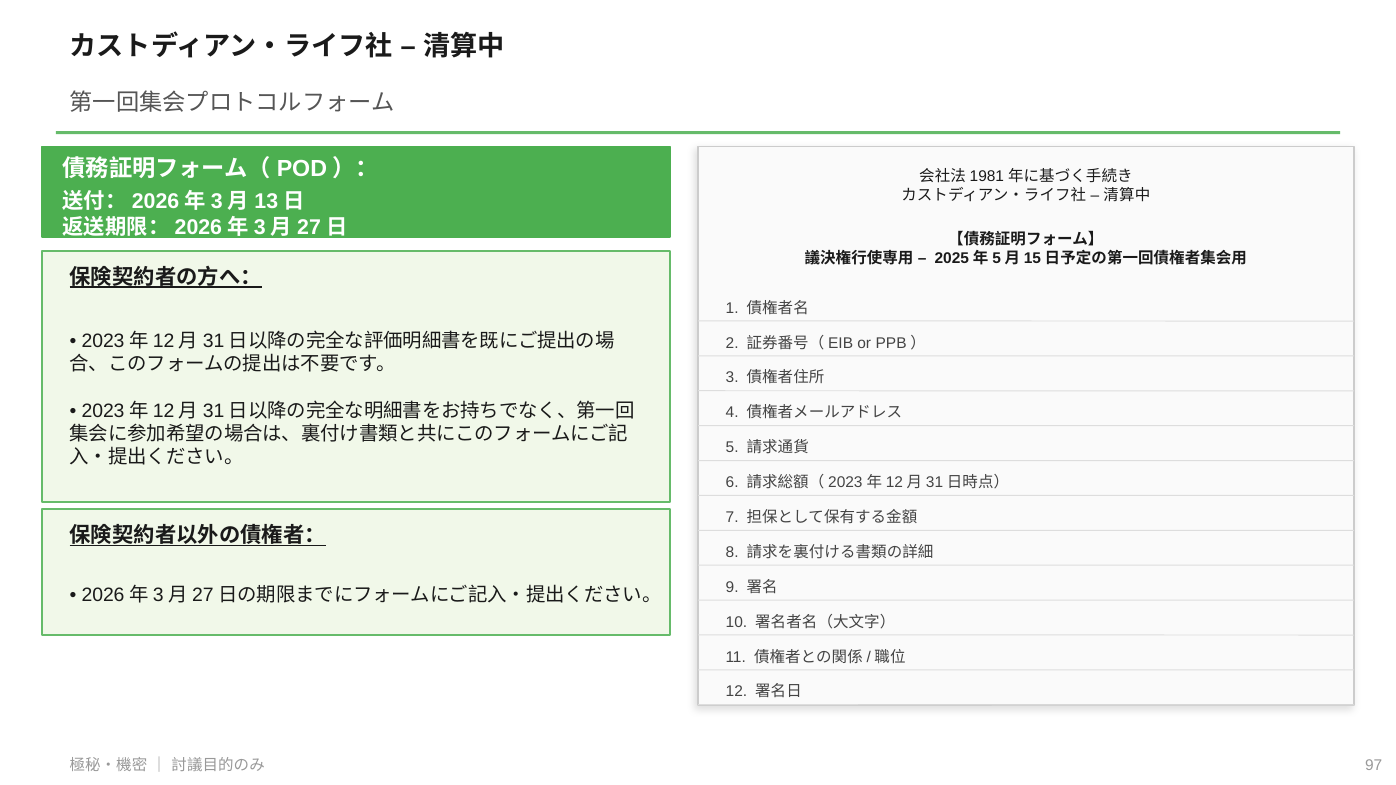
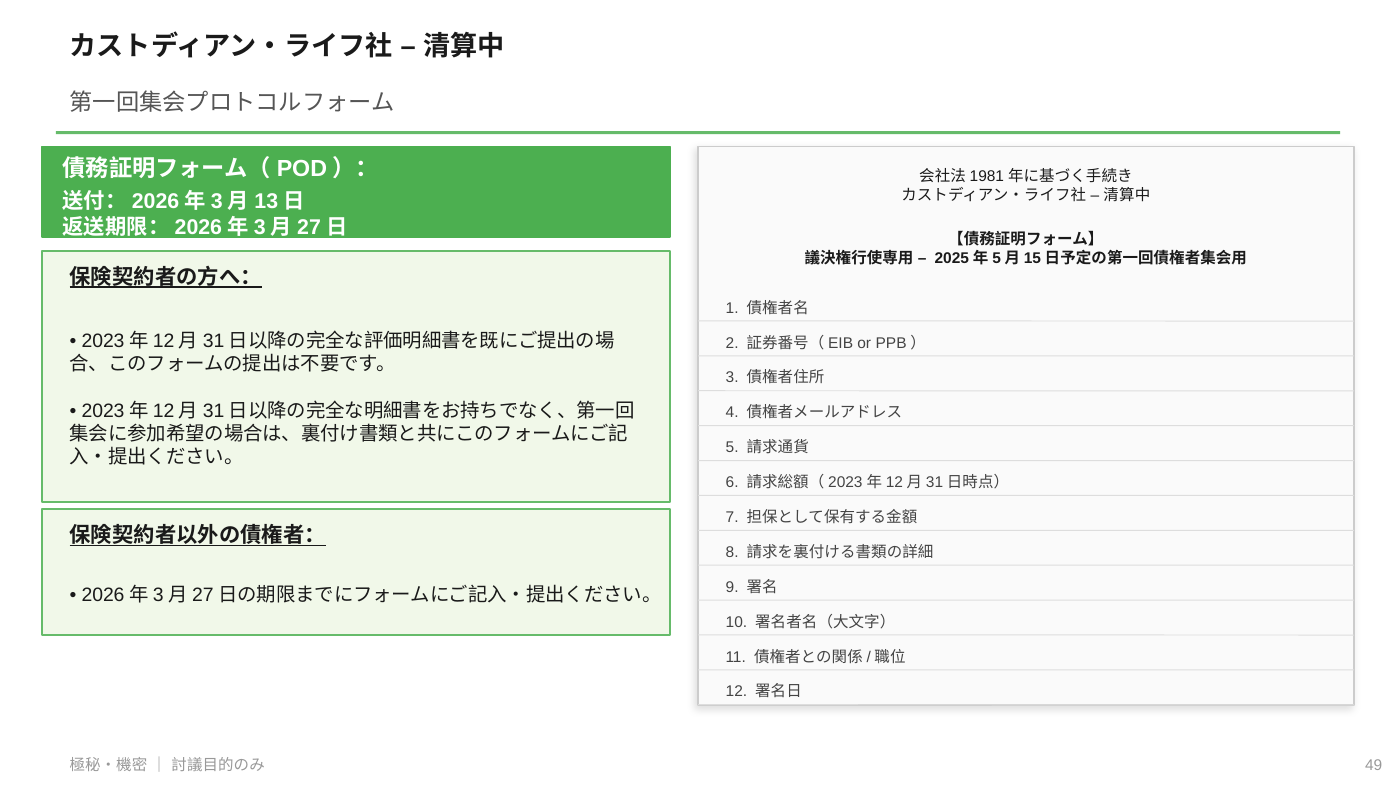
97: 97 -> 49
